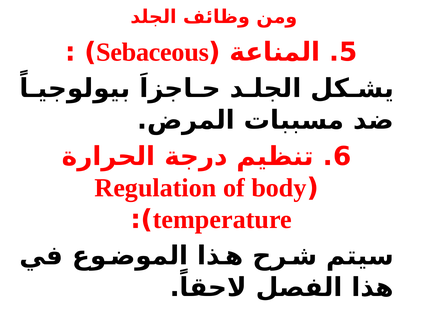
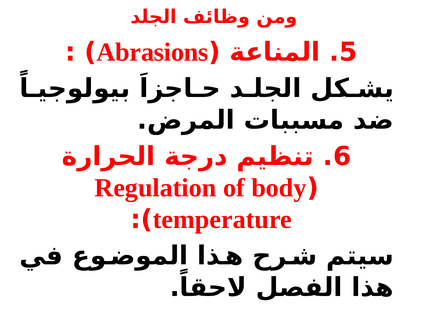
Sebaceous: Sebaceous -> Abrasions
